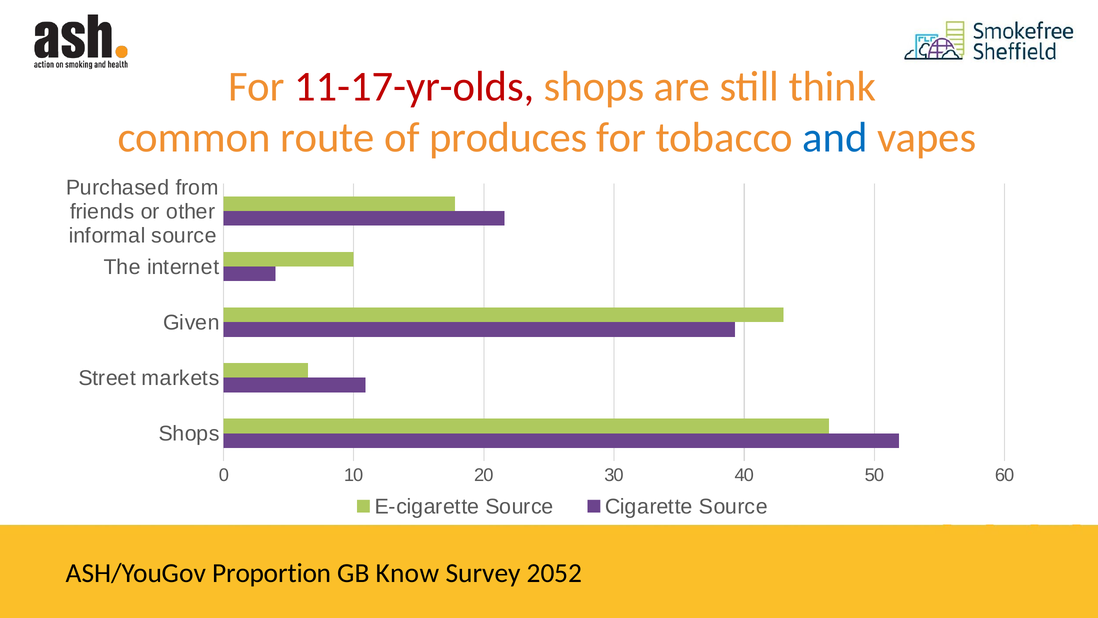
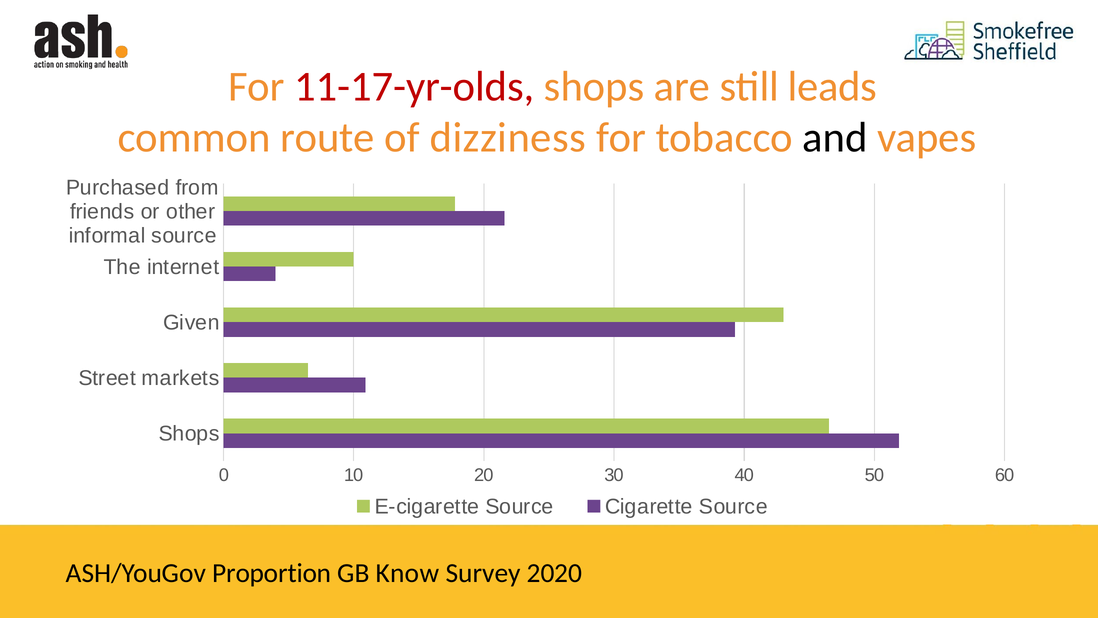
think: think -> leads
produces: produces -> dizziness
and colour: blue -> black
2052: 2052 -> 2020
